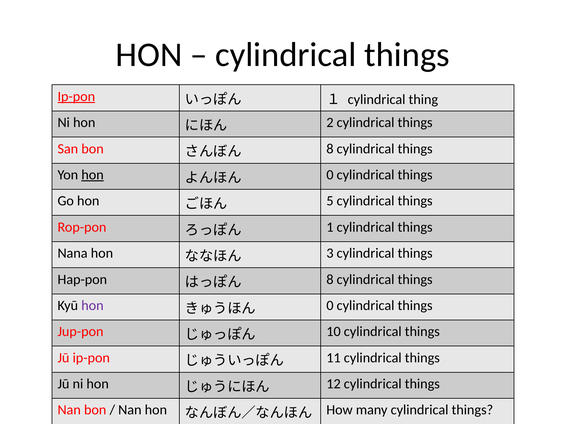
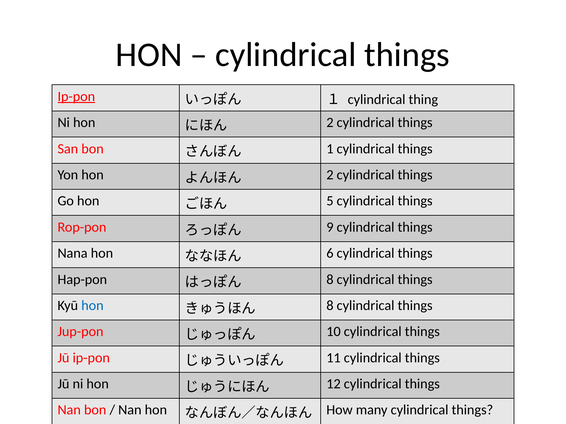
8 at (330, 149): 8 -> 1
hon at (93, 175) underline: present -> none
0 at (330, 175): 0 -> 2
1: 1 -> 9
3: 3 -> 6
hon at (92, 306) colour: purple -> blue
0 at (330, 306): 0 -> 8
